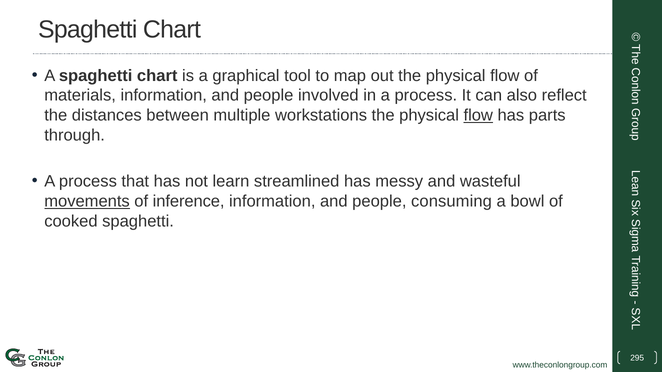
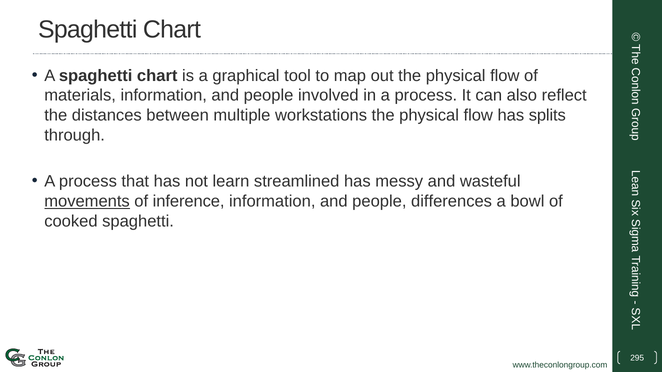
flow at (478, 115) underline: present -> none
parts: parts -> splits
consuming: consuming -> differences
